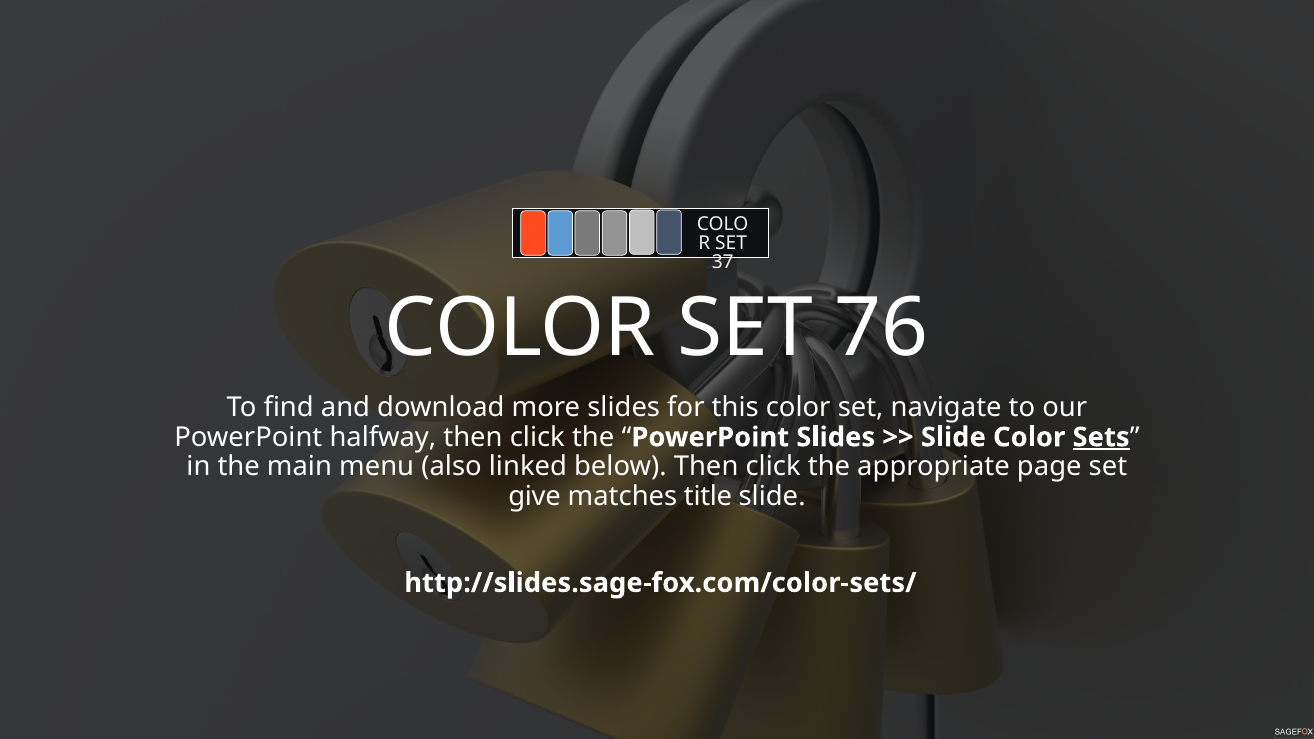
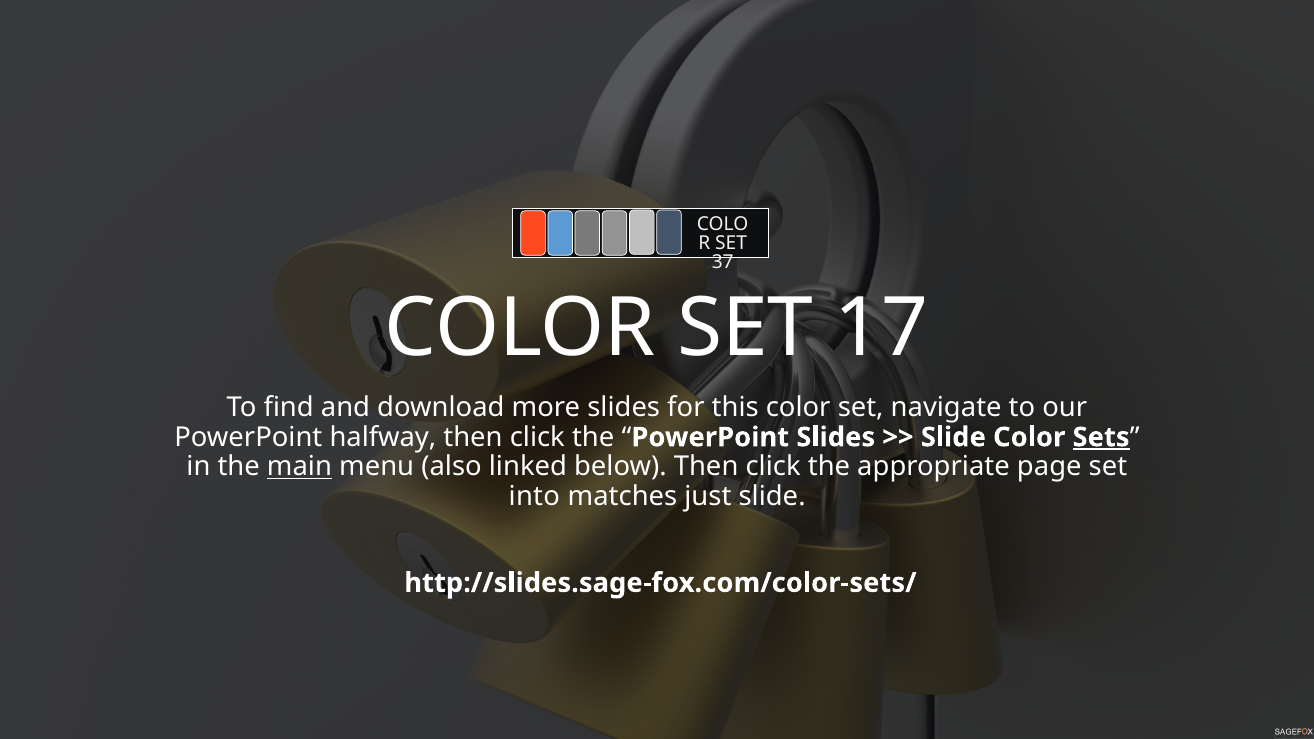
76: 76 -> 17
main underline: none -> present
give: give -> into
title: title -> just
